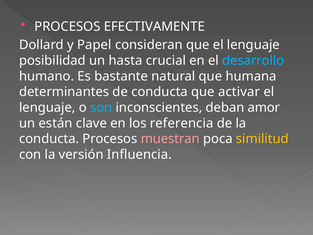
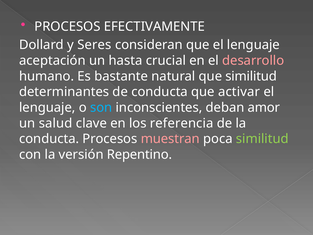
Papel: Papel -> Seres
posibilidad: posibilidad -> aceptación
desarrollo colour: light blue -> pink
que humana: humana -> similitud
están: están -> salud
similitud at (262, 139) colour: yellow -> light green
Influencia: Influencia -> Repentino
